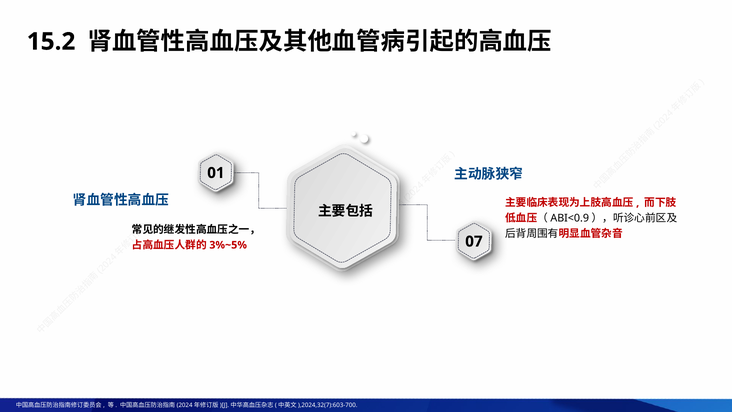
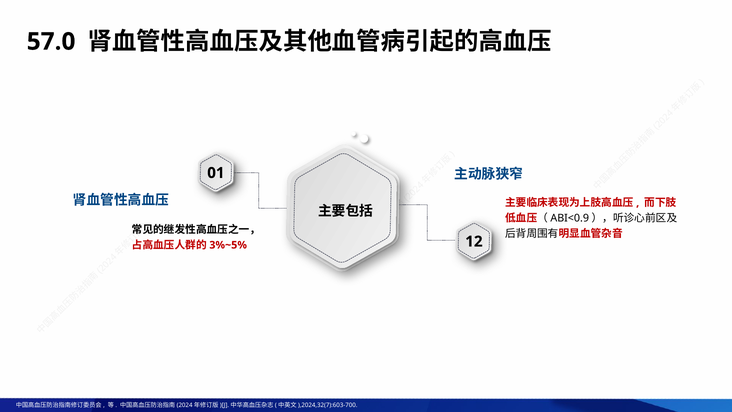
15.2: 15.2 -> 57.0
07: 07 -> 12
